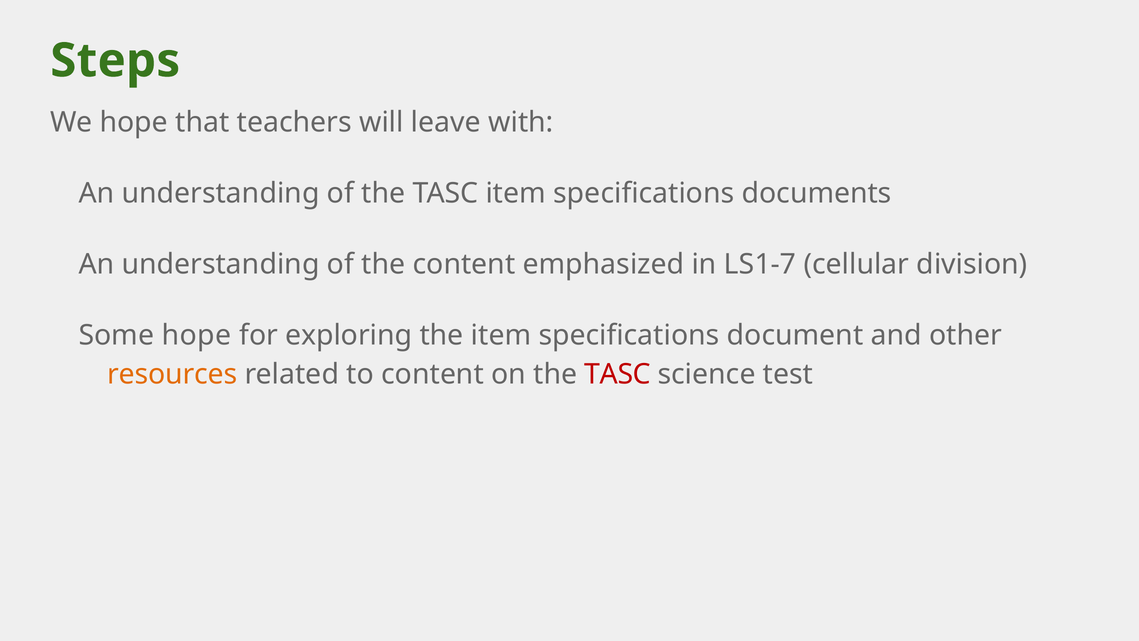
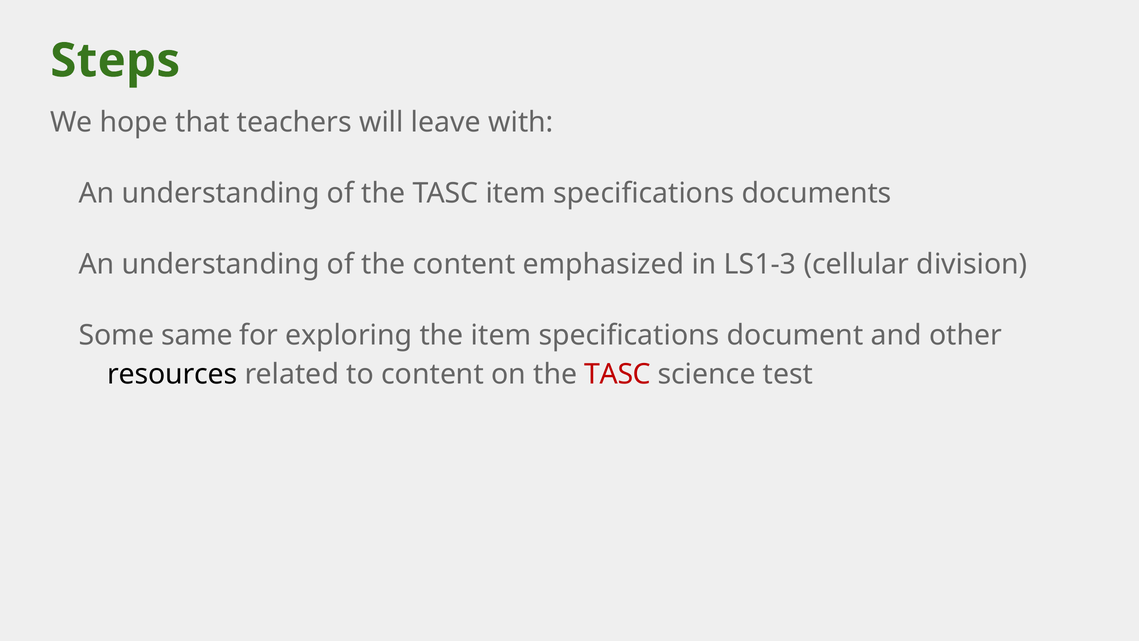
LS1-7: LS1-7 -> LS1-3
Some hope: hope -> same
resources colour: orange -> black
